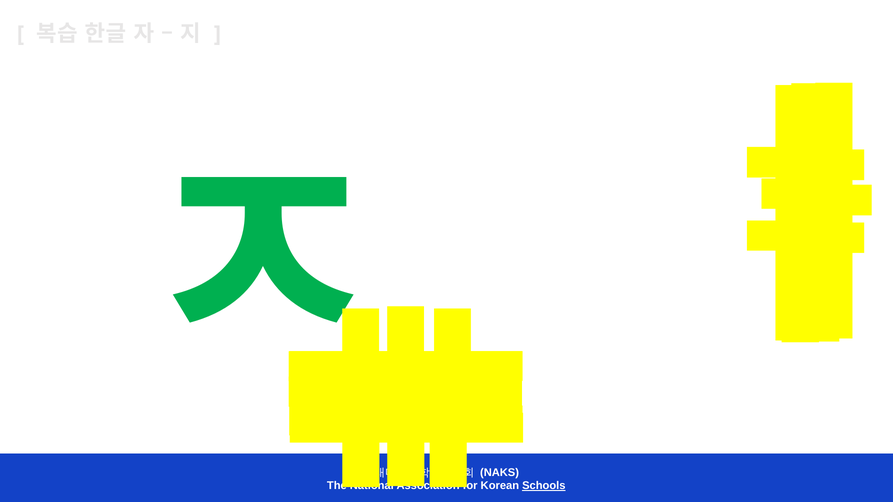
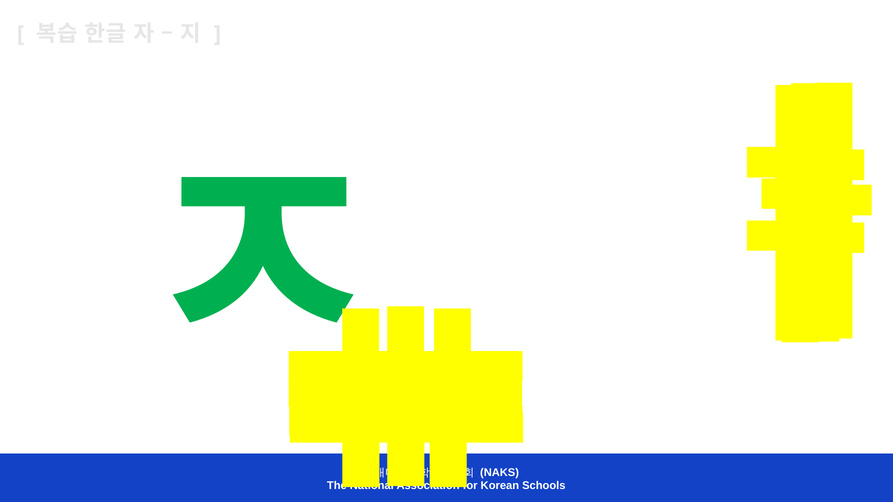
Schools underline: present -> none
